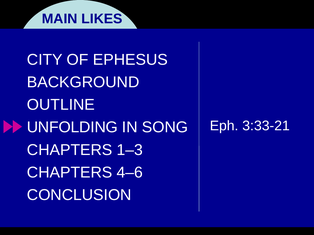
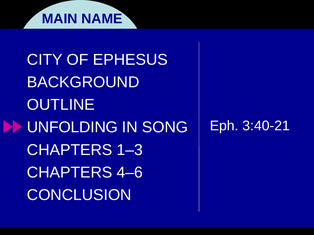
LIKES: LIKES -> NAME
3:33-21: 3:33-21 -> 3:40-21
